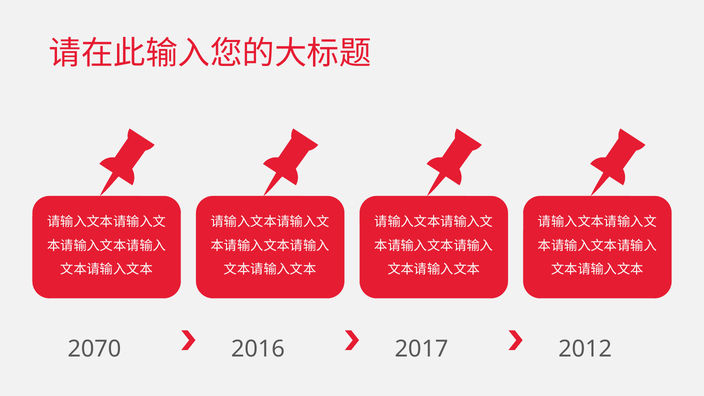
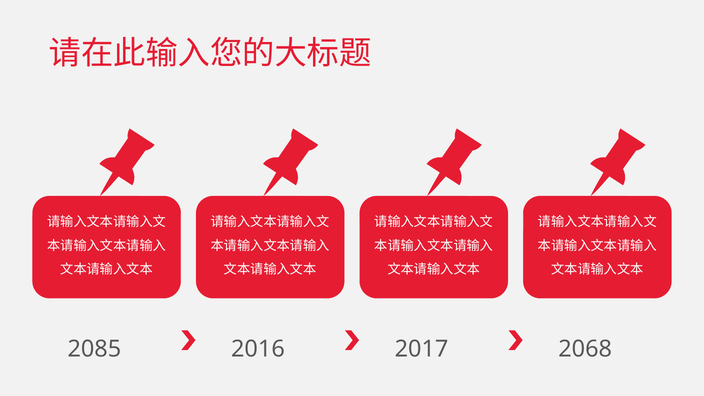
2070: 2070 -> 2085
2012: 2012 -> 2068
